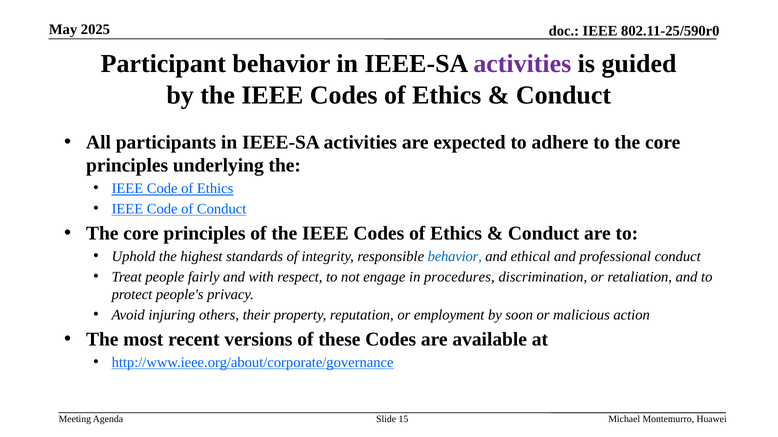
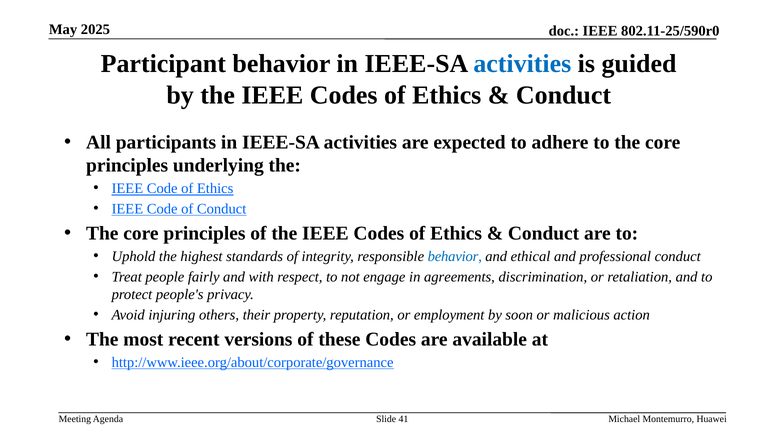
activities at (522, 64) colour: purple -> blue
procedures: procedures -> agreements
15: 15 -> 41
